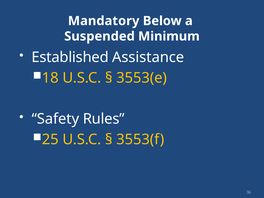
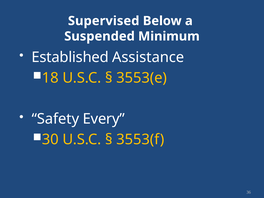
Mandatory: Mandatory -> Supervised
Rules: Rules -> Every
25: 25 -> 30
